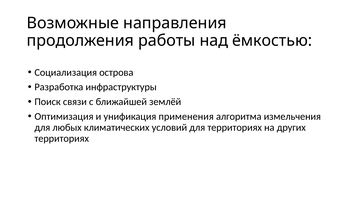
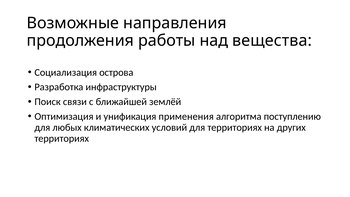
ёмкостью: ёмкостью -> вещества
измельчения: измельчения -> поступлению
